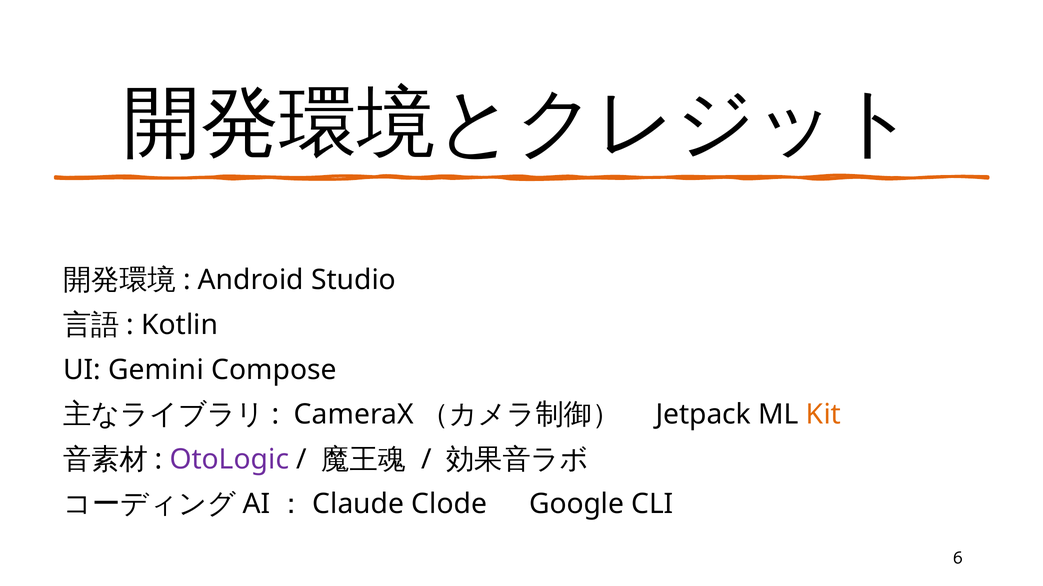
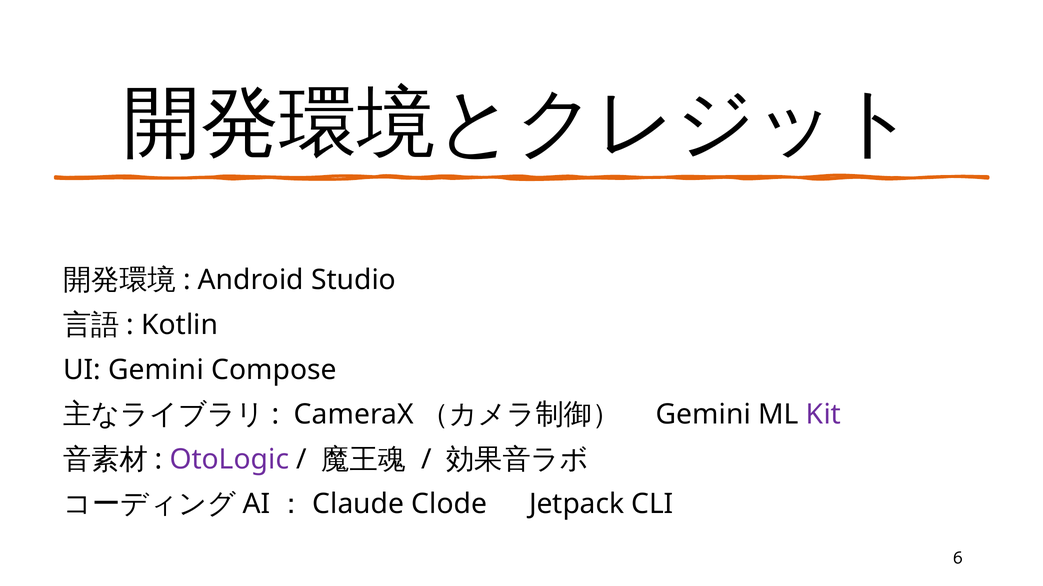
Jetpack at (703, 415): Jetpack -> Gemini
Kit colour: orange -> purple
Google: Google -> Jetpack
